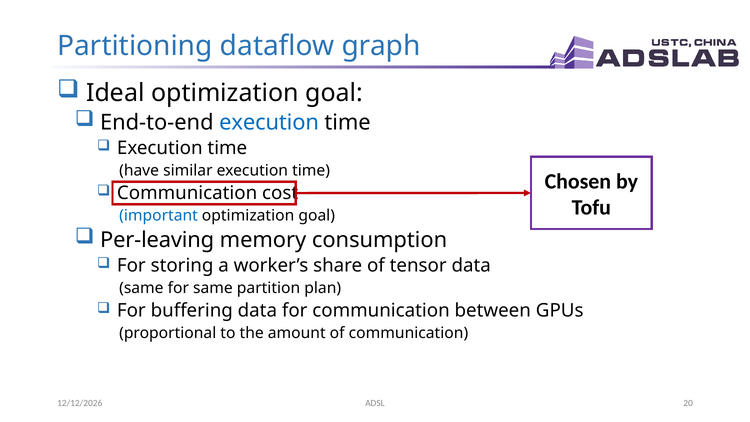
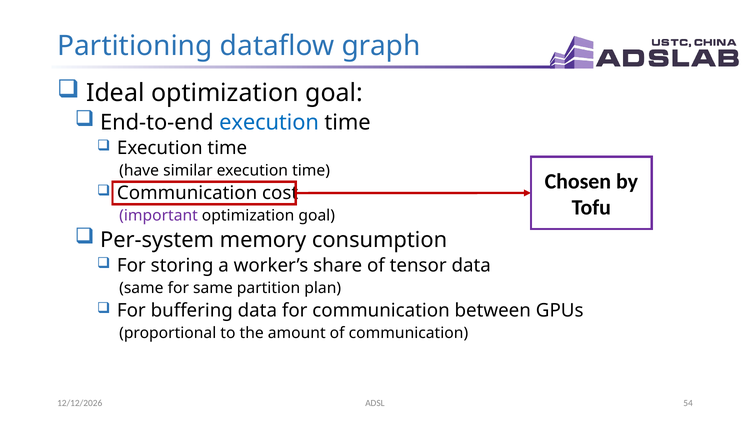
important colour: blue -> purple
Per-leaving: Per-leaving -> Per-system
20: 20 -> 54
